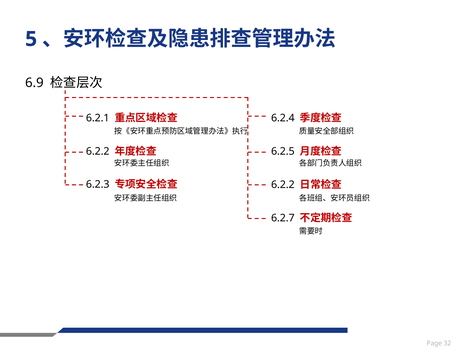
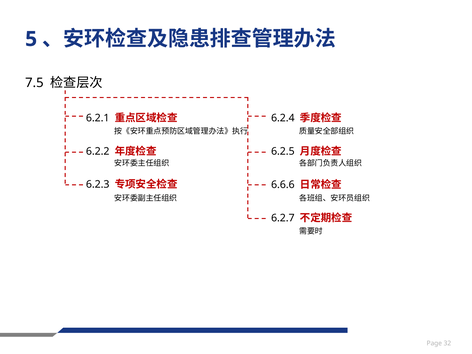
6.9: 6.9 -> 7.5
6.2.2 at (283, 185): 6.2.2 -> 6.6.6
